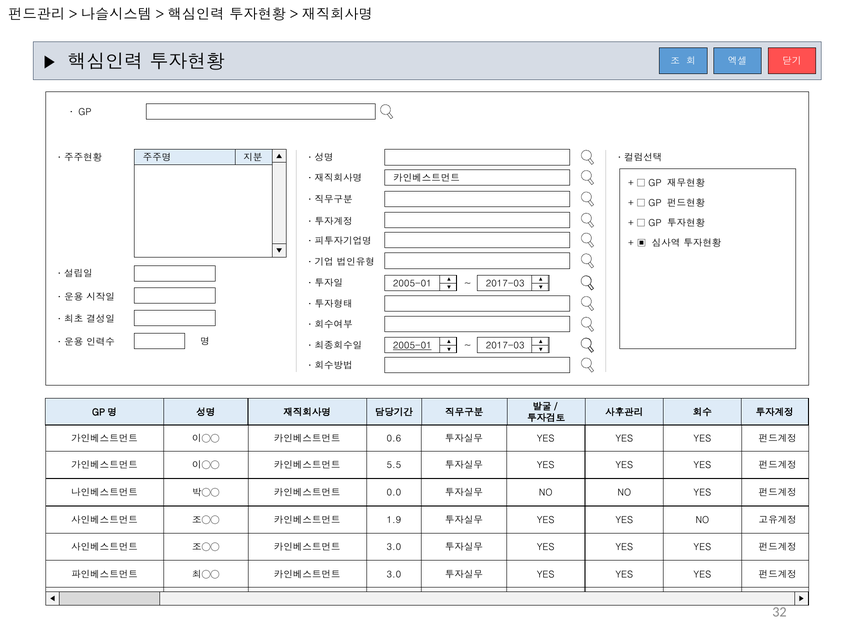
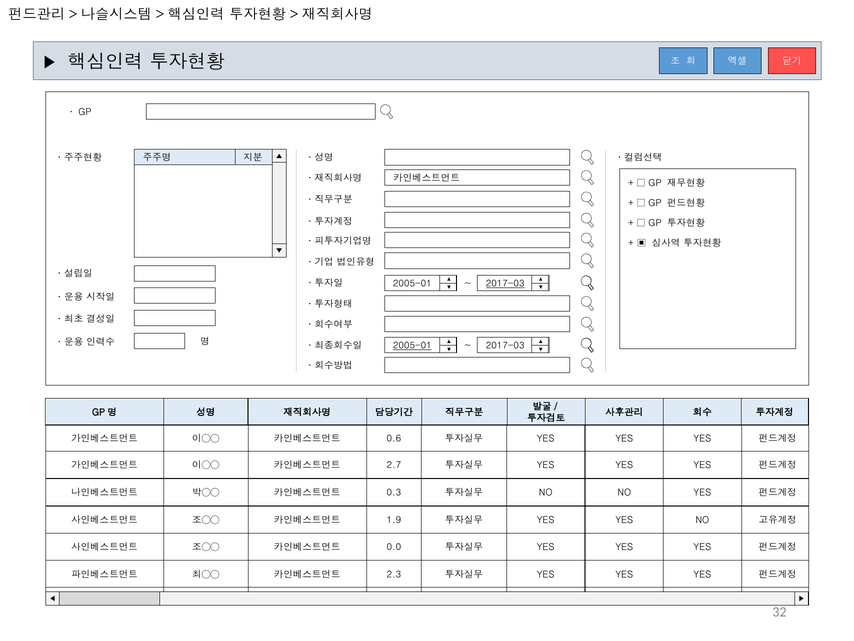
2017-03 at (505, 283) underline: none -> present
5.5: 5.5 -> 2.7
0.0: 0.0 -> 0.3
3.0 at (394, 547): 3.0 -> 0.0
3.0 at (394, 574): 3.0 -> 2.3
